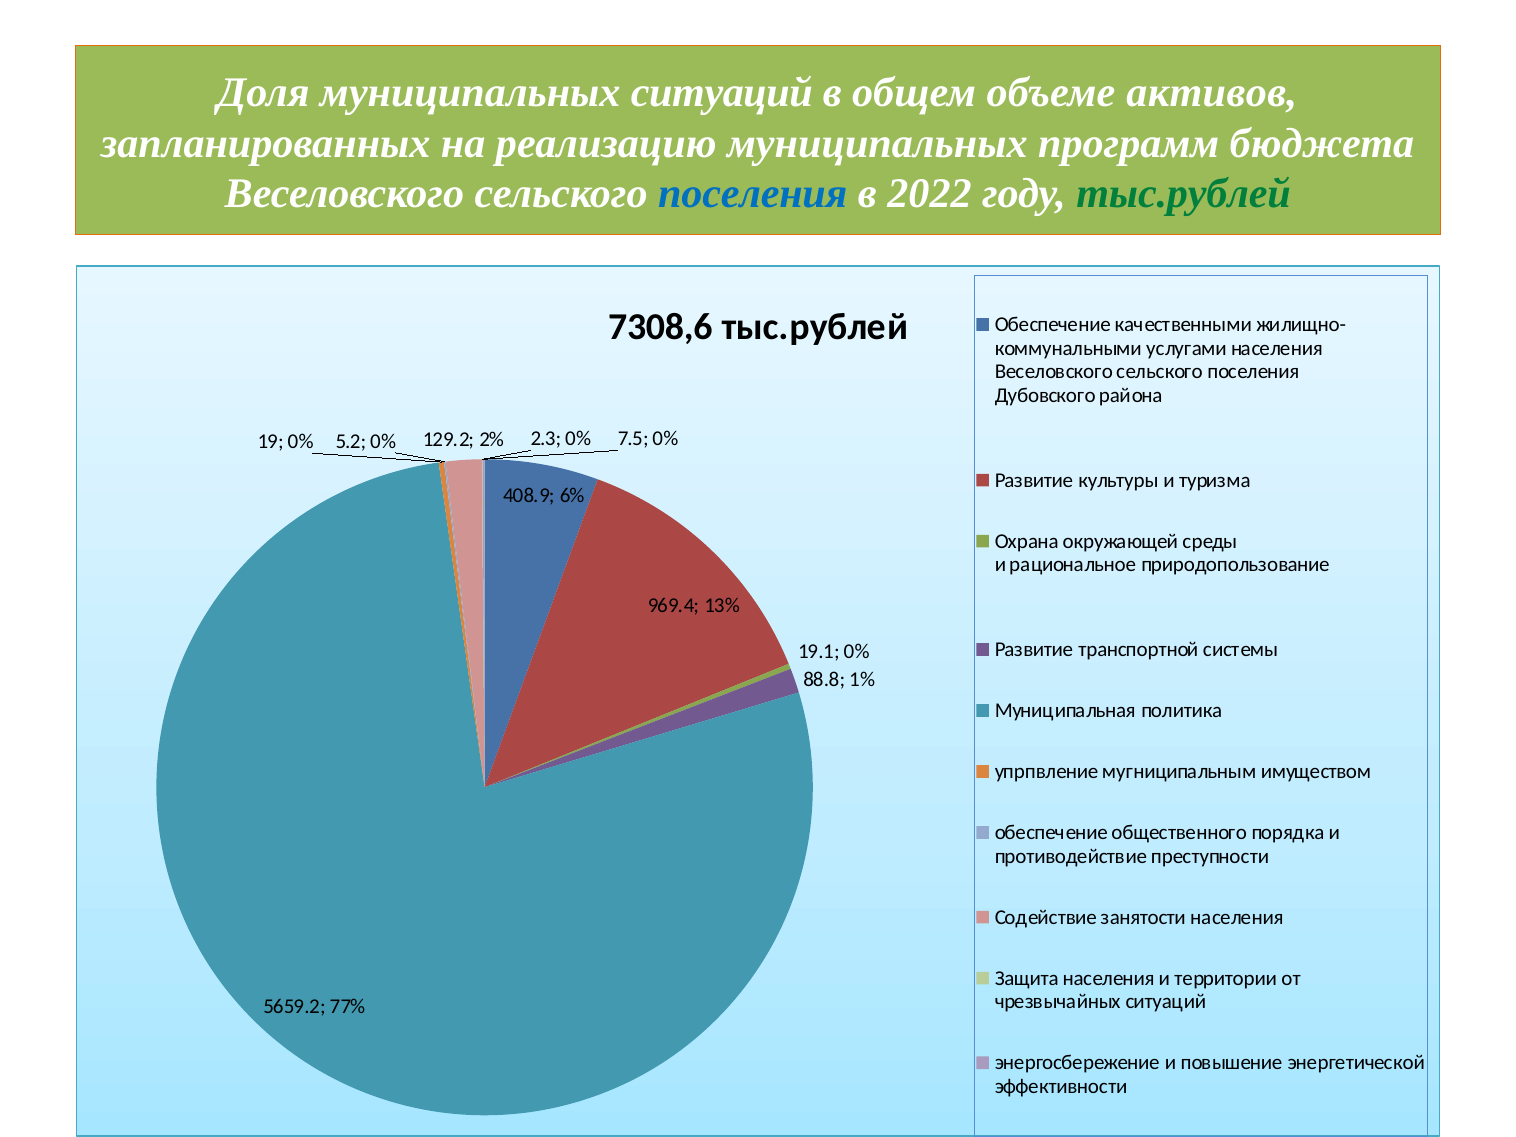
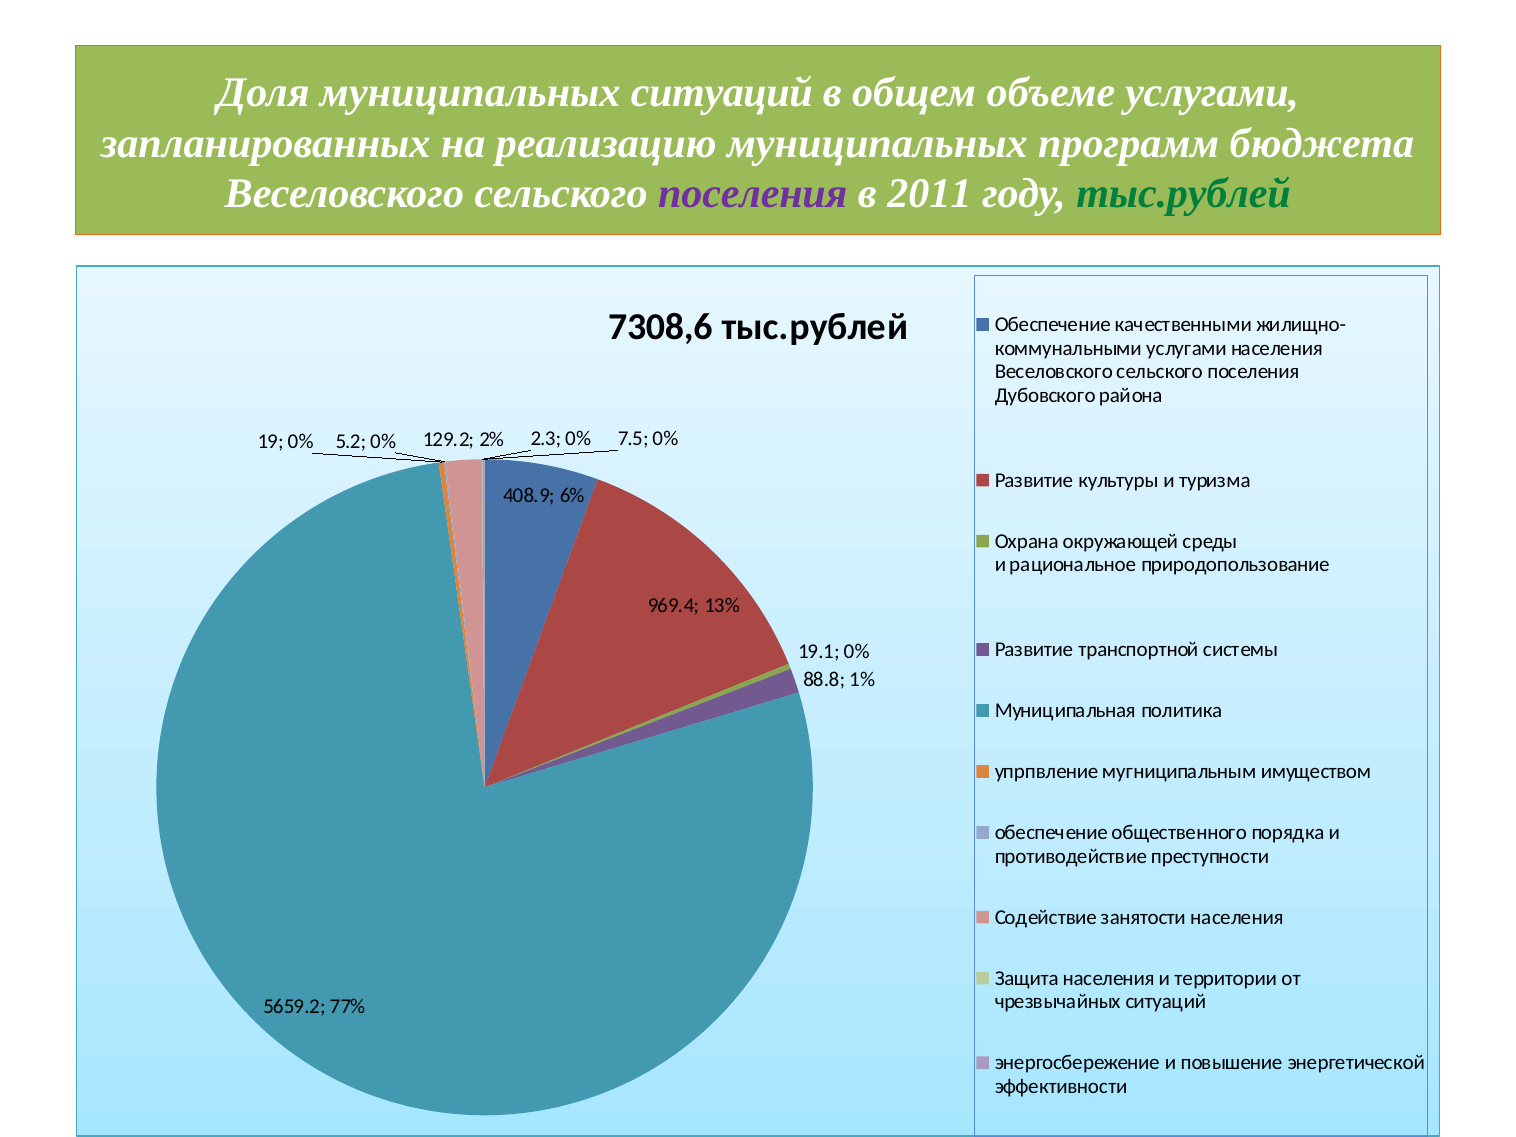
объеме активов: активов -> услугами
поселения at (753, 194) colour: blue -> purple
2022: 2022 -> 2011
